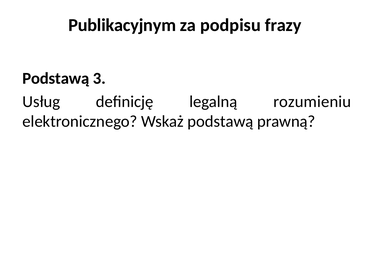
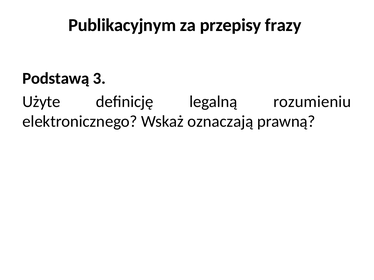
podpisu: podpisu -> przepisy
Usług: Usług -> Użyte
Wskaż podstawą: podstawą -> oznaczają
